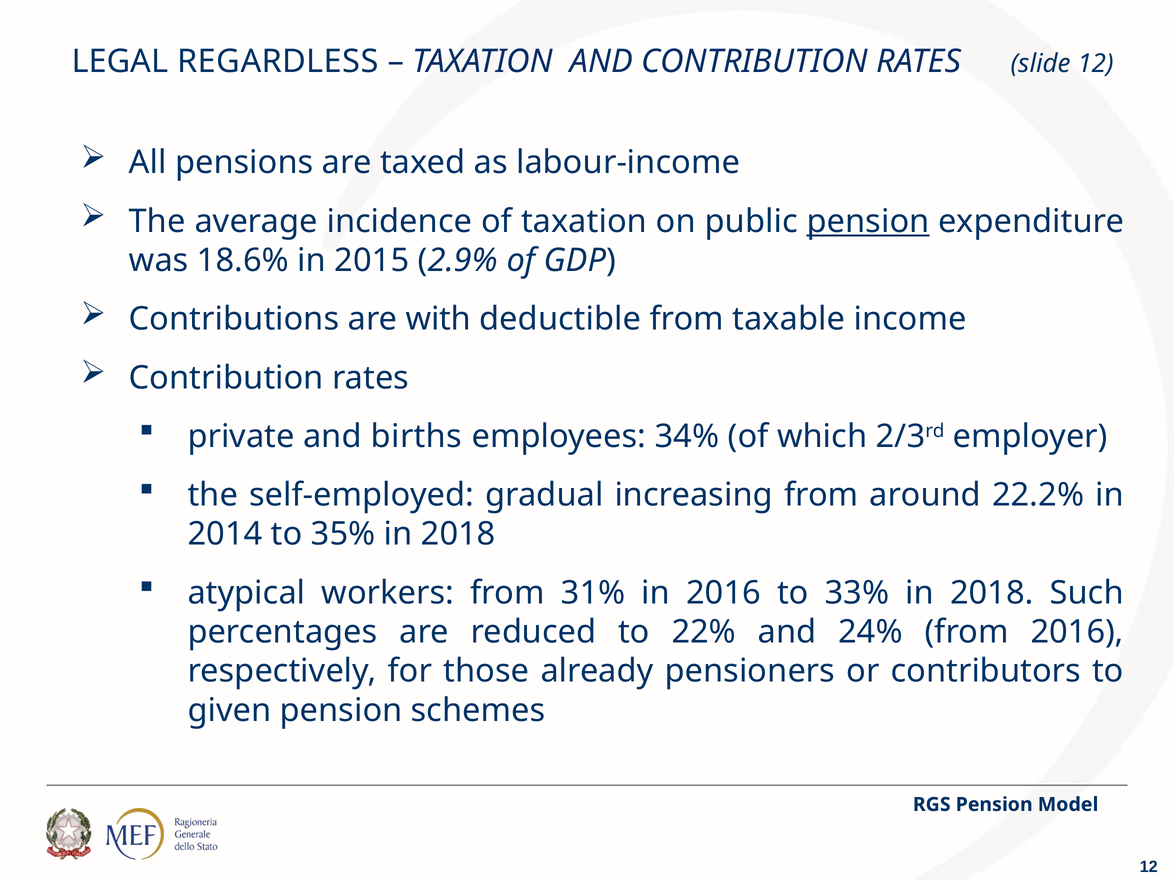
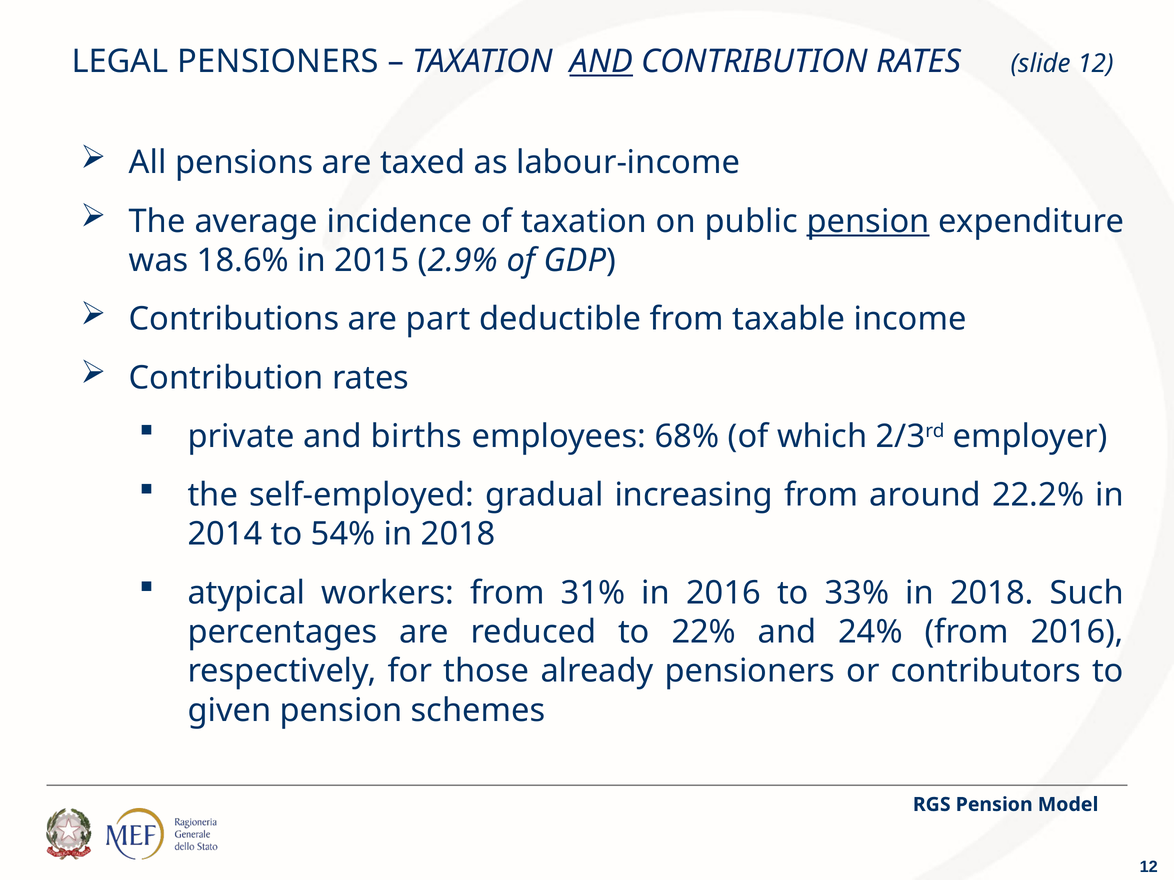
LEGAL REGARDLESS: REGARDLESS -> PENSIONERS
AND at (601, 62) underline: none -> present
with: with -> part
34%: 34% -> 68%
35%: 35% -> 54%
